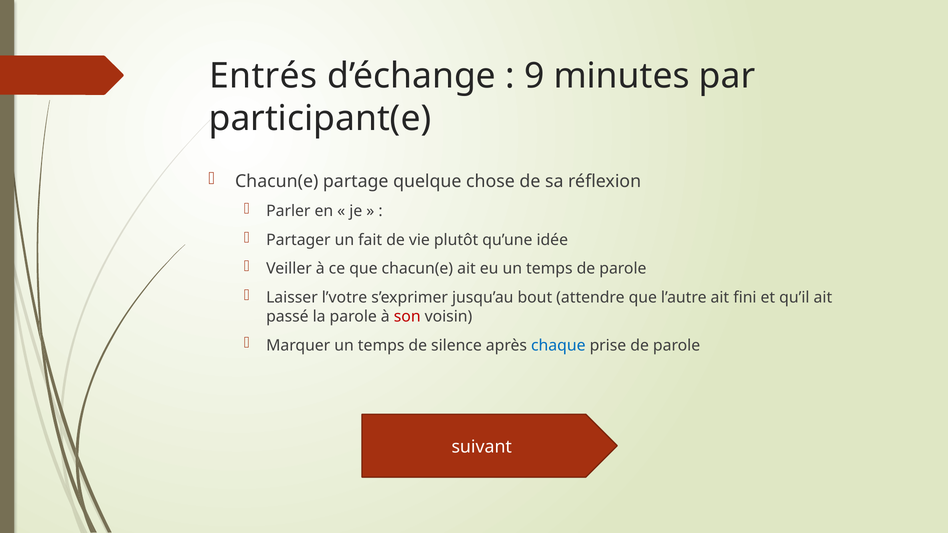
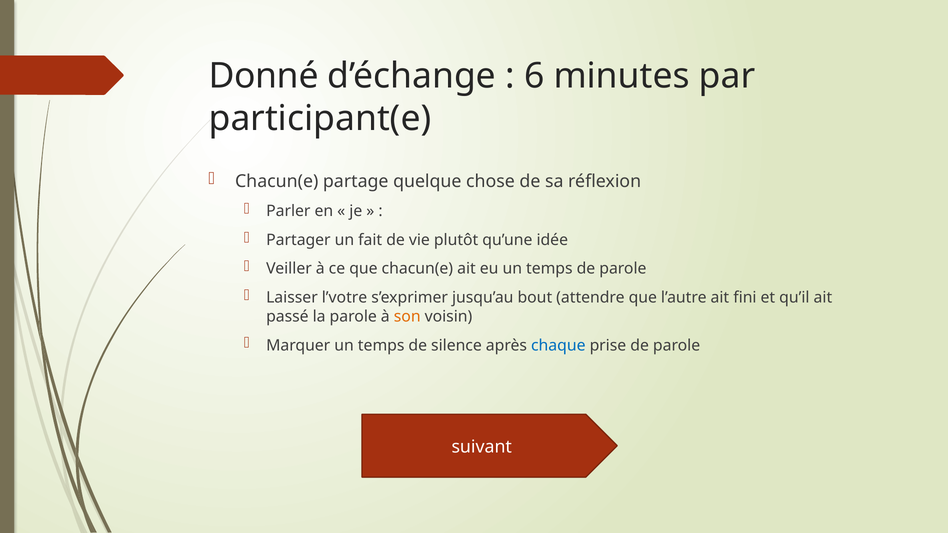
Entrés: Entrés -> Donné
9: 9 -> 6
son colour: red -> orange
